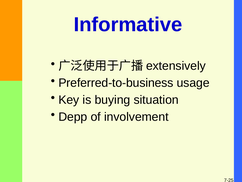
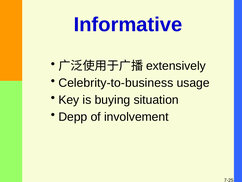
Preferred-to-business: Preferred-to-business -> Celebrity-to-business
